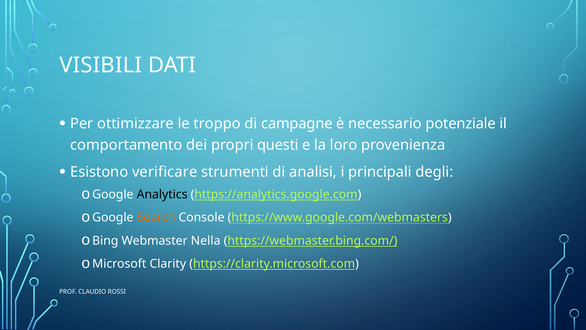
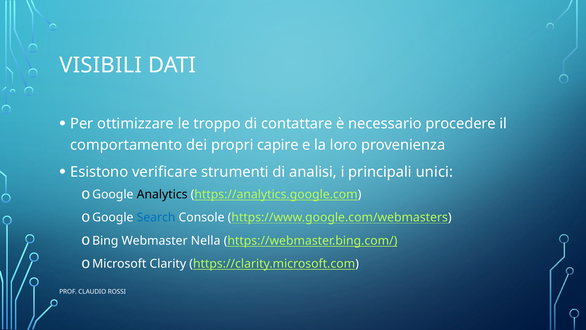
campagne: campagne -> contattare
potenziale: potenziale -> procedere
questi: questi -> capire
degli: degli -> unici
Search colour: orange -> blue
